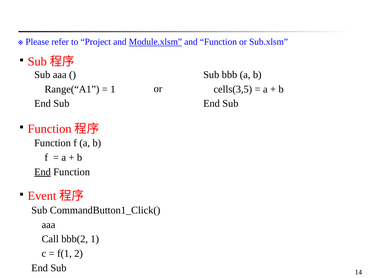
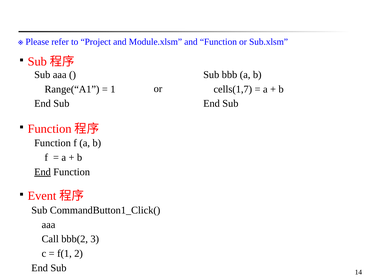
Module.xlsm underline: present -> none
cells(3,5: cells(3,5 -> cells(1,7
bbb(2 1: 1 -> 3
